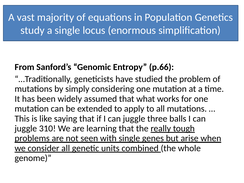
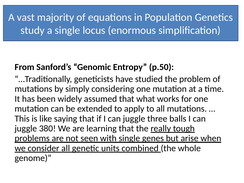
p.66: p.66 -> p.50
310: 310 -> 380
